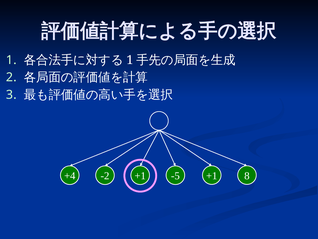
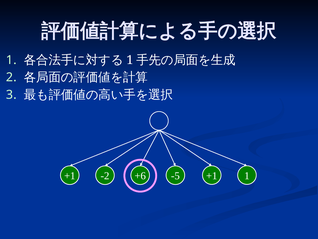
+4 at (70, 176): +4 -> +1
-2 +1: +1 -> +6
+1 8: 8 -> 1
